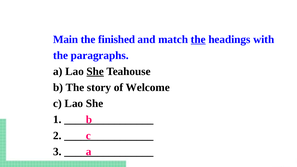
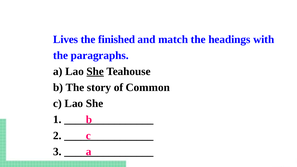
Main: Main -> Lives
the at (198, 39) underline: present -> none
Welcome: Welcome -> Common
